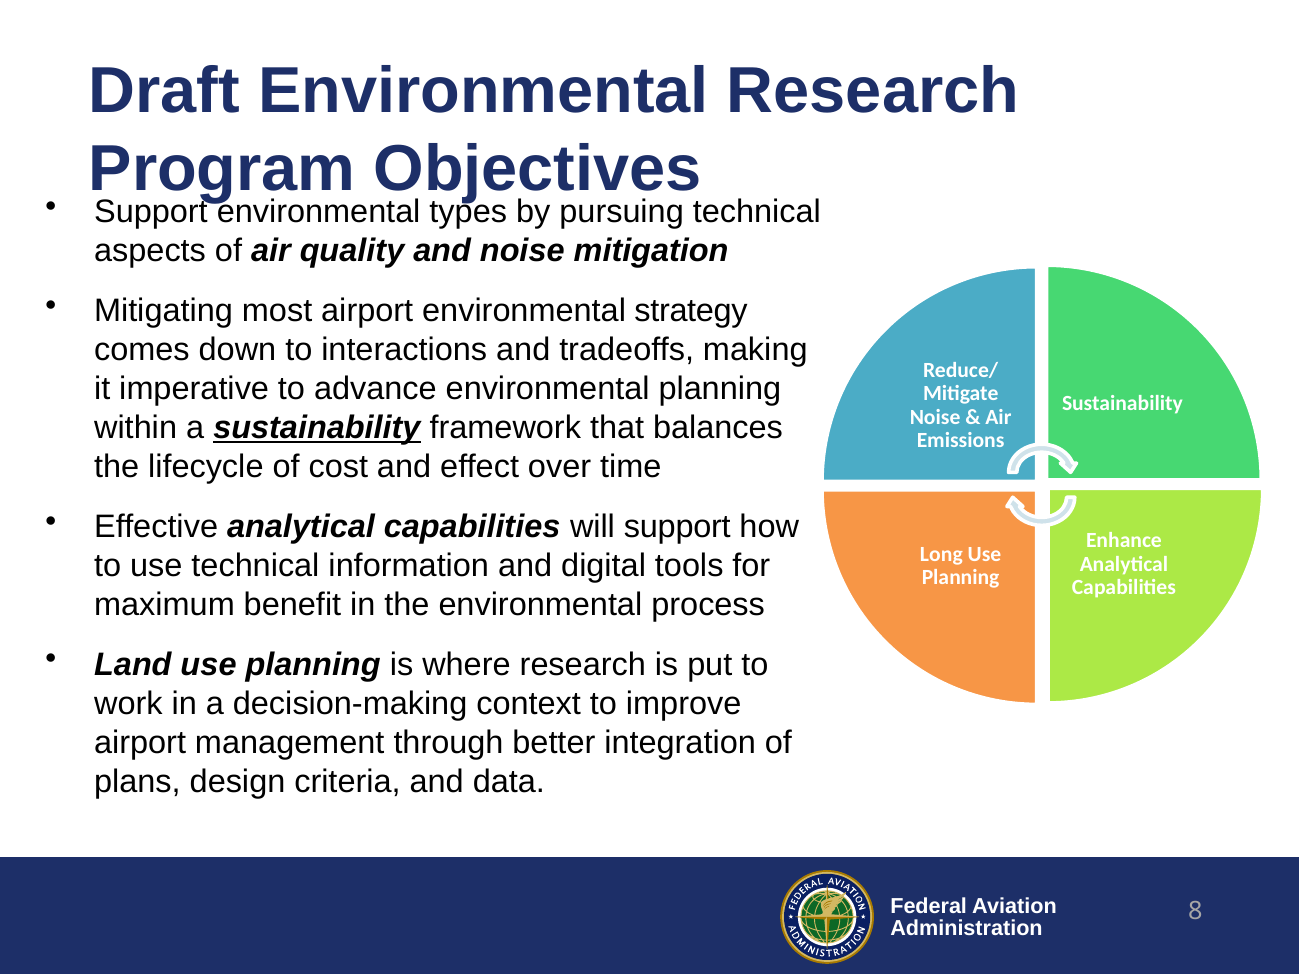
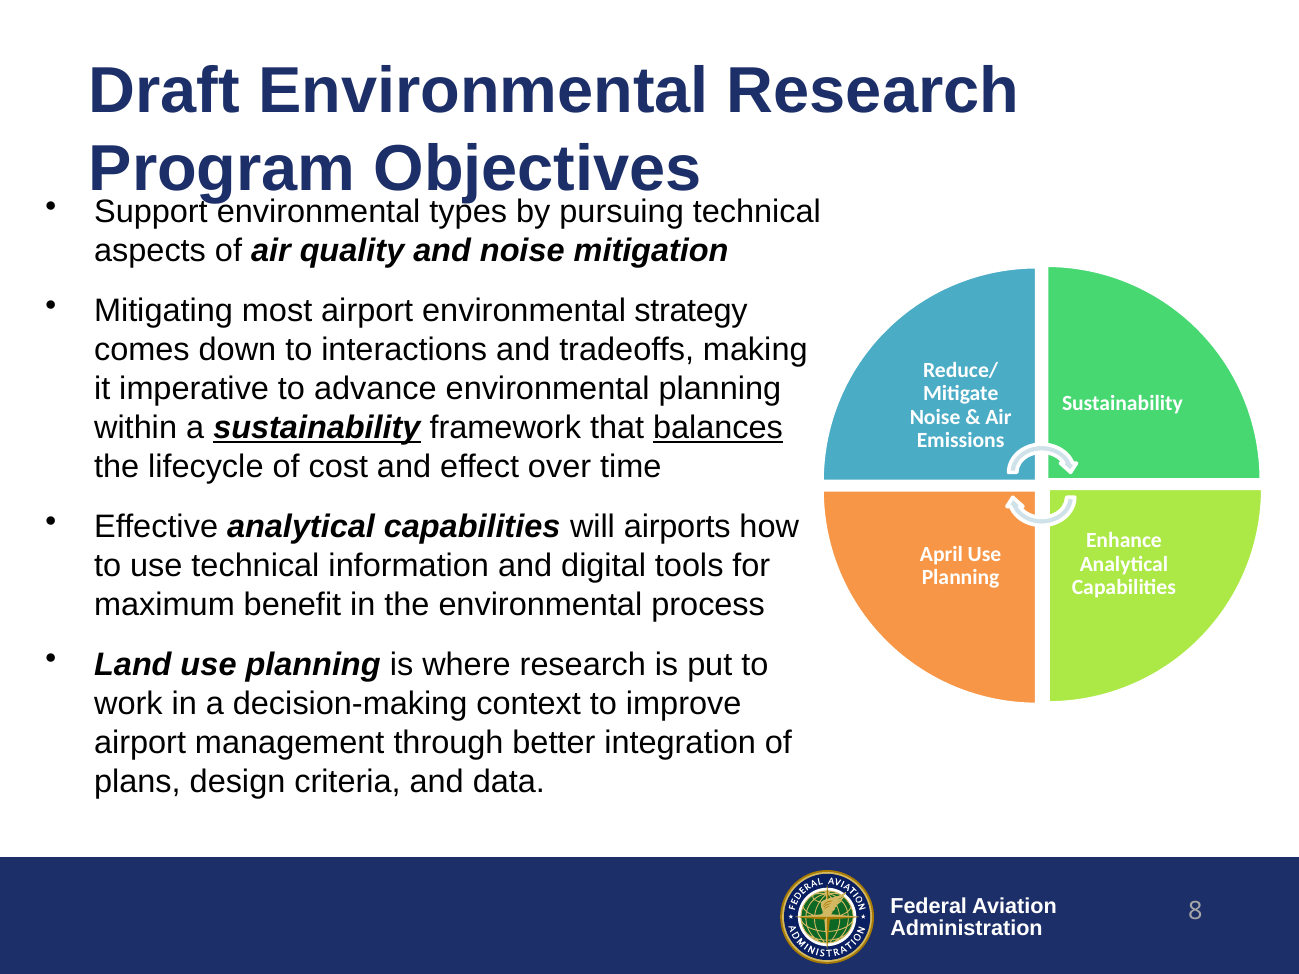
balances underline: none -> present
will support: support -> airports
Long: Long -> April
